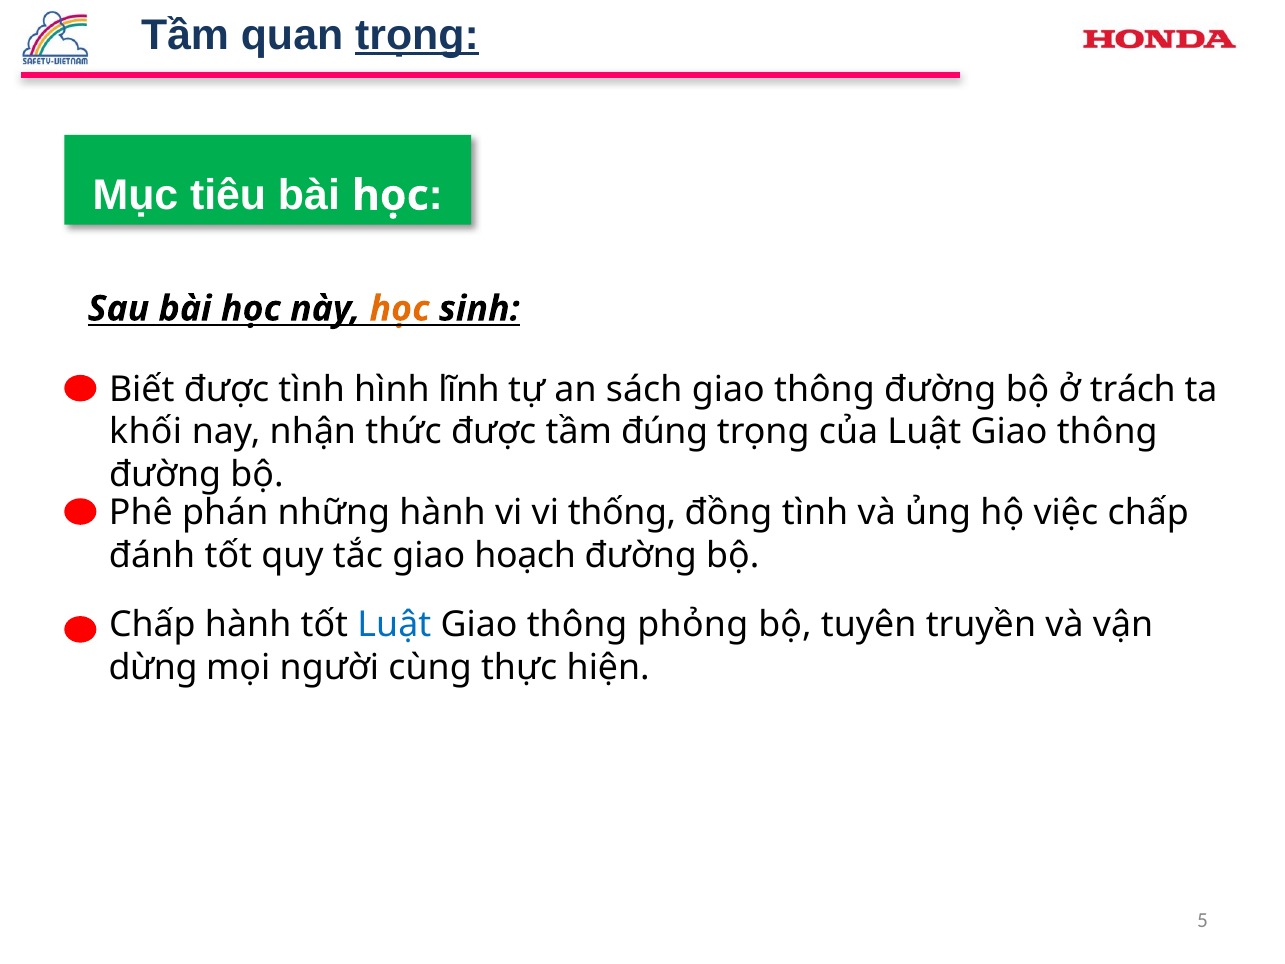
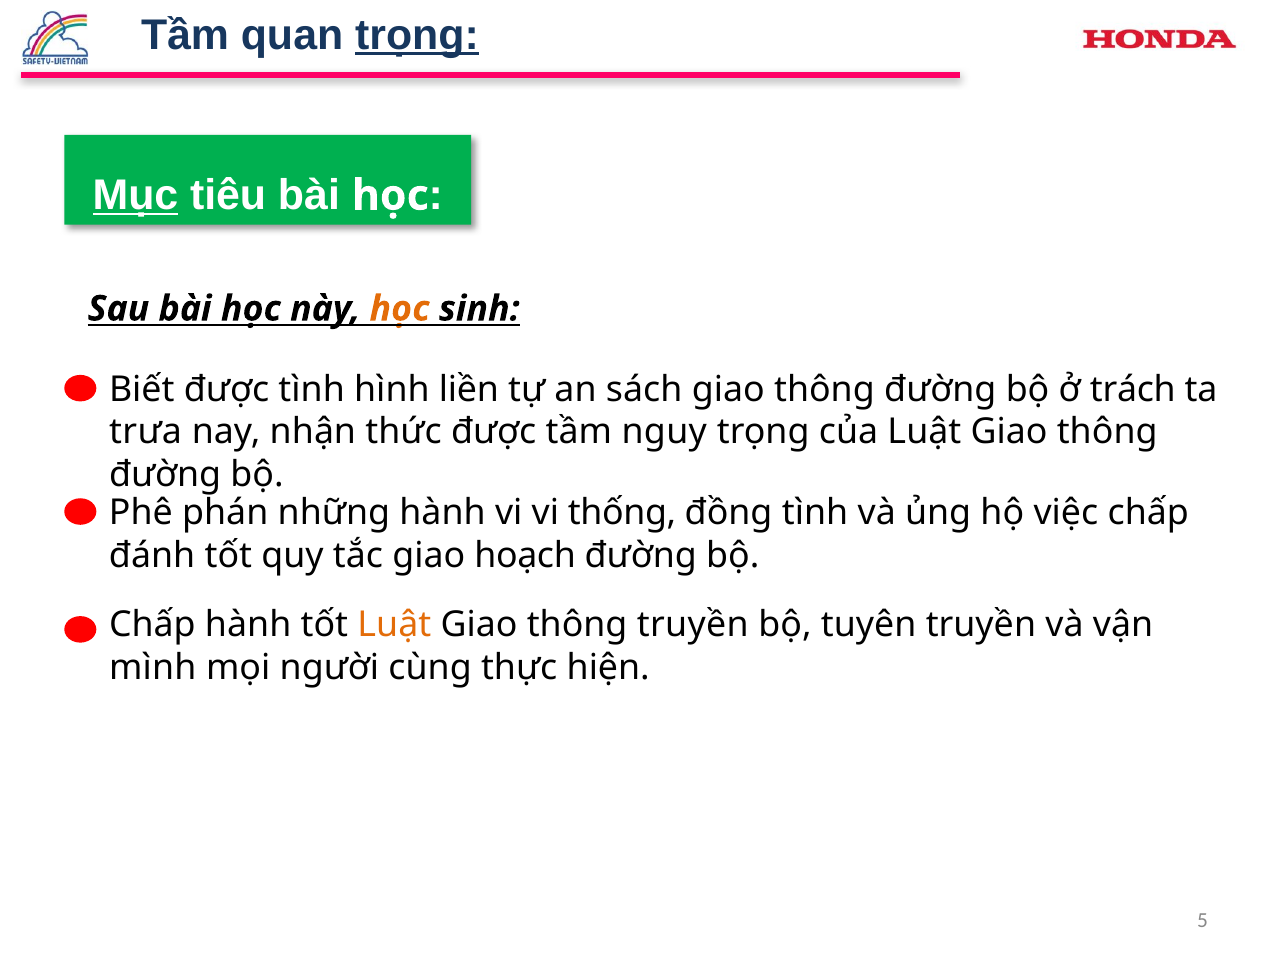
Mục underline: none -> present
lĩnh: lĩnh -> liền
khối: khối -> trưa
đúng: đúng -> nguy
Luật at (394, 625) colour: blue -> orange
thông phỏng: phỏng -> truyền
dừng: dừng -> mình
